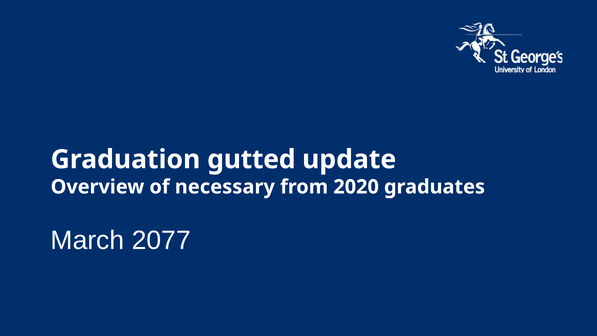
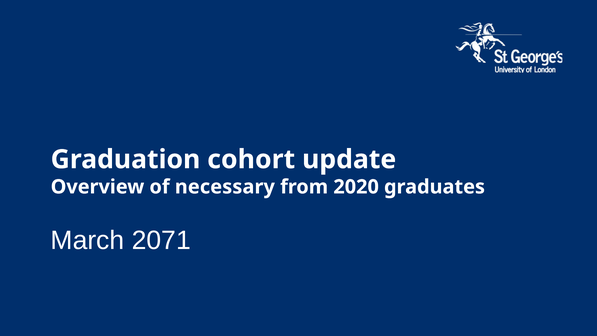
gutted: gutted -> cohort
2077: 2077 -> 2071
